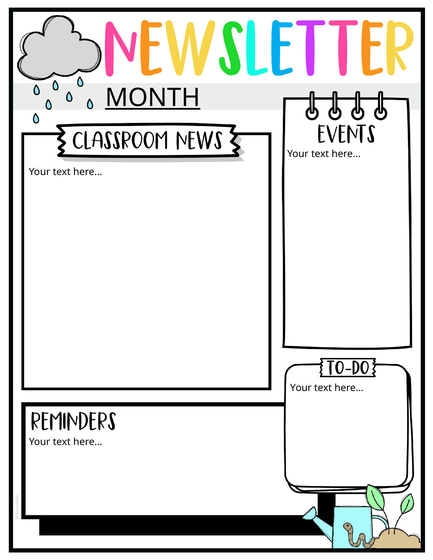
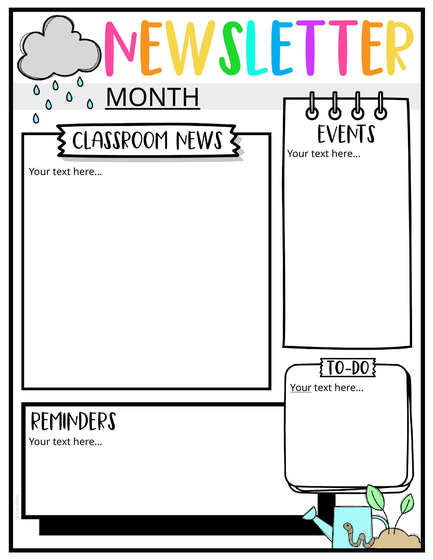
Your at (301, 388) underline: none -> present
